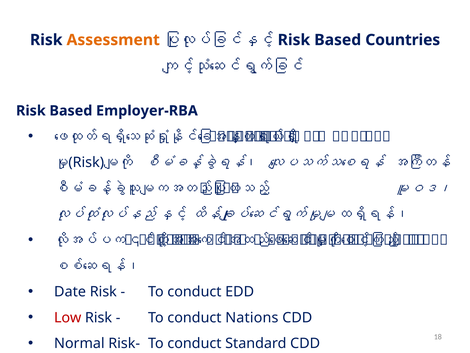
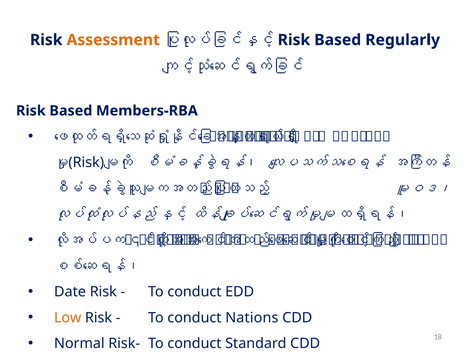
Countries: Countries -> Regularly
Employer-RBA: Employer-RBA -> Members-RBA
Low colour: red -> orange
